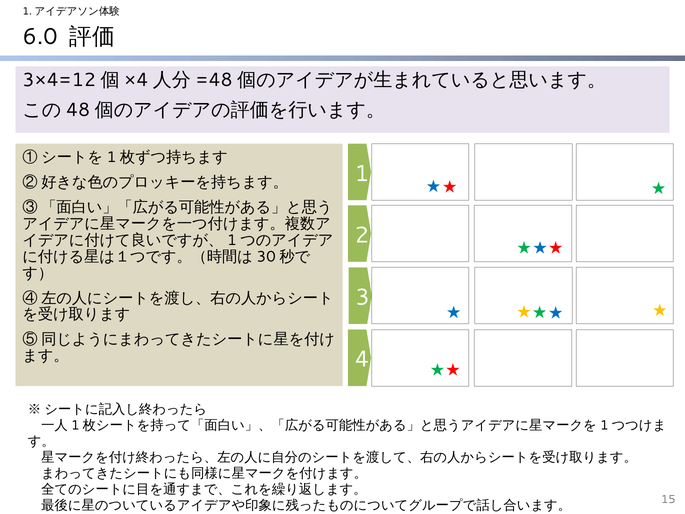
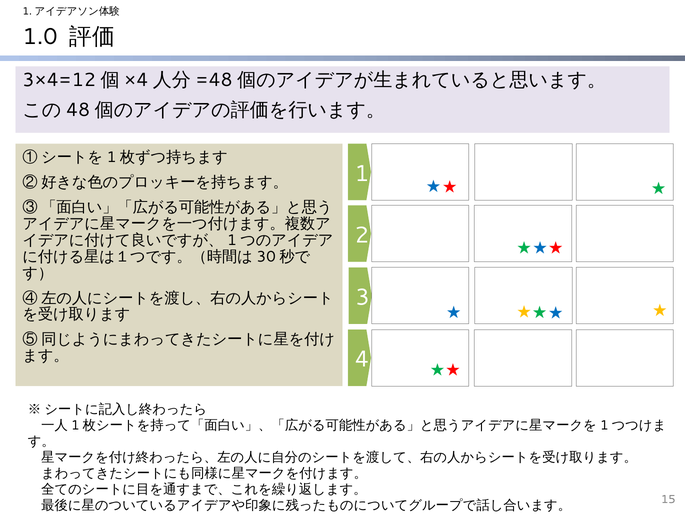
6.0: 6.0 -> 1.0
